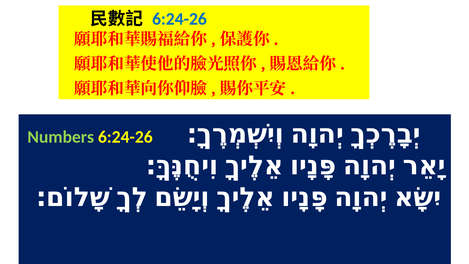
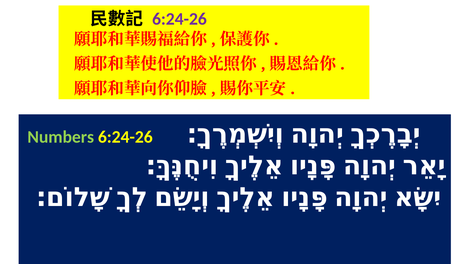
6:24-26 at (179, 19) colour: blue -> purple
